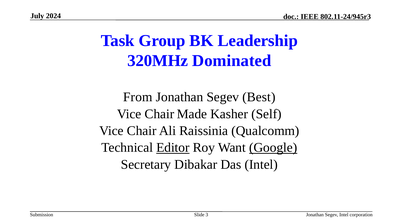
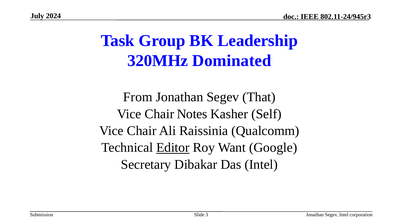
Best: Best -> That
Made: Made -> Notes
Google underline: present -> none
